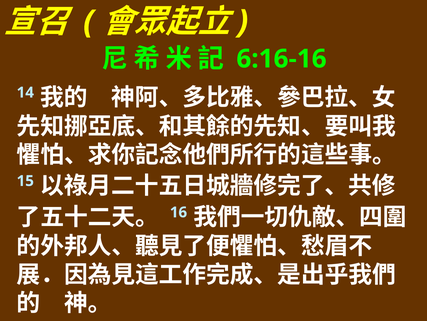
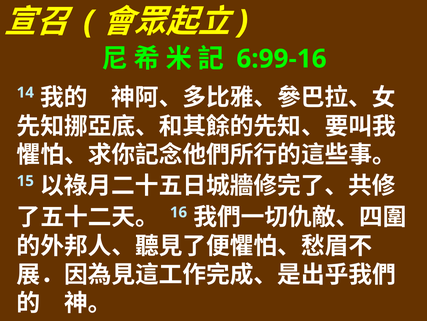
6:16-16: 6:16-16 -> 6:99-16
